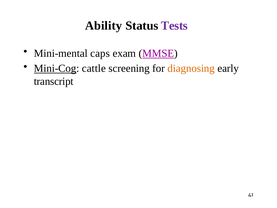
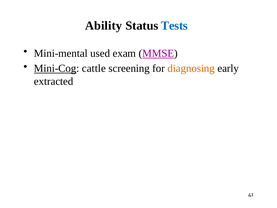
Tests colour: purple -> blue
caps: caps -> used
transcript: transcript -> extracted
